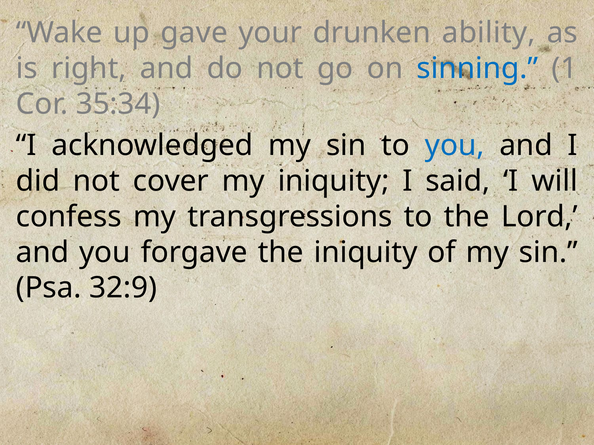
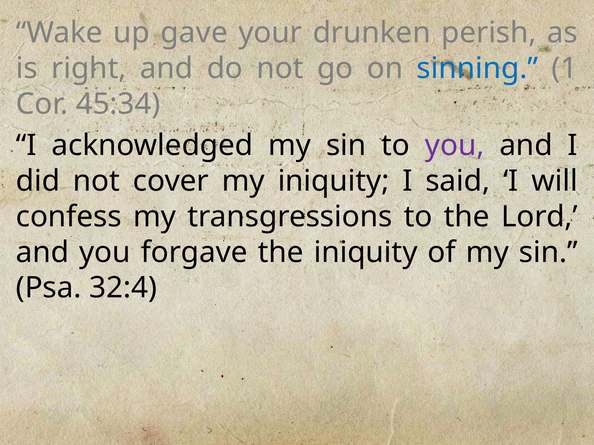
ability: ability -> perish
35:34: 35:34 -> 45:34
you at (455, 146) colour: blue -> purple
32:9: 32:9 -> 32:4
